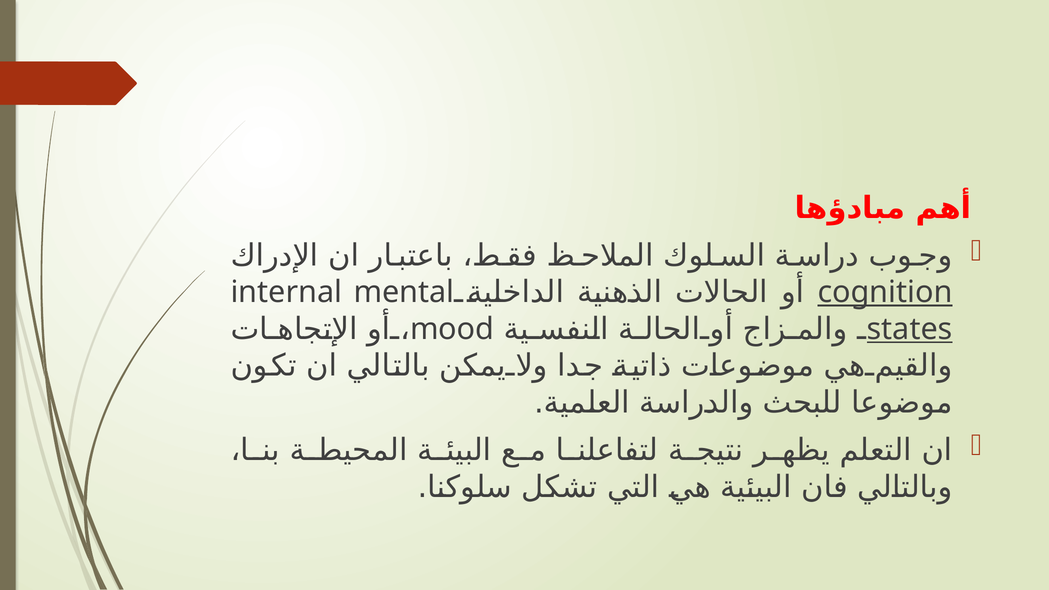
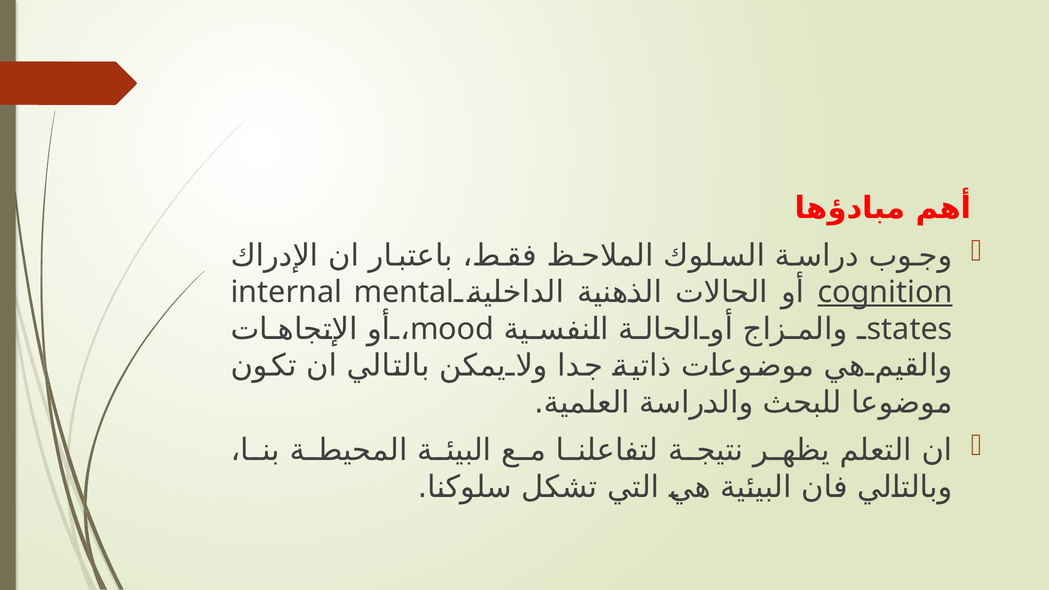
states underline: present -> none
